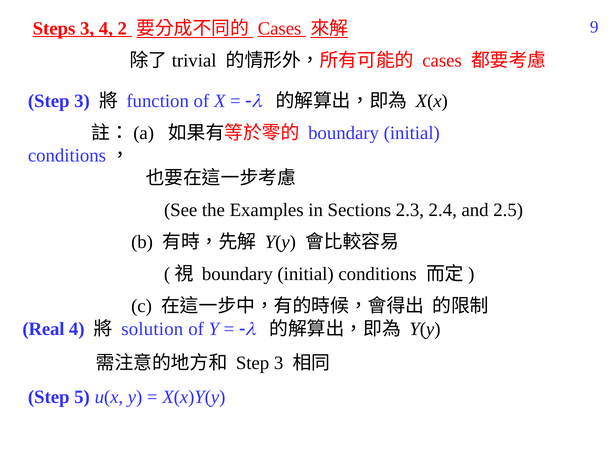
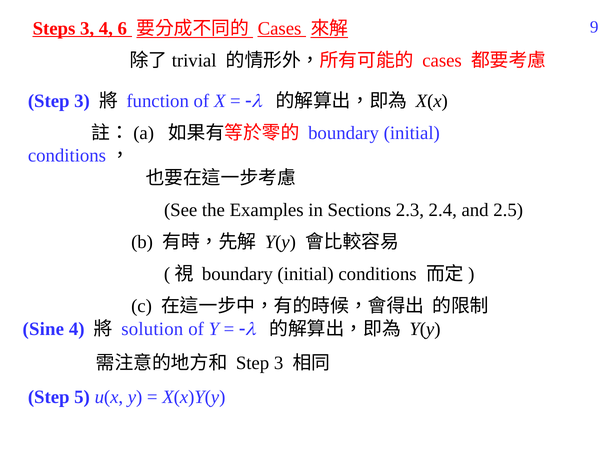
2: 2 -> 6
Real: Real -> Sine
